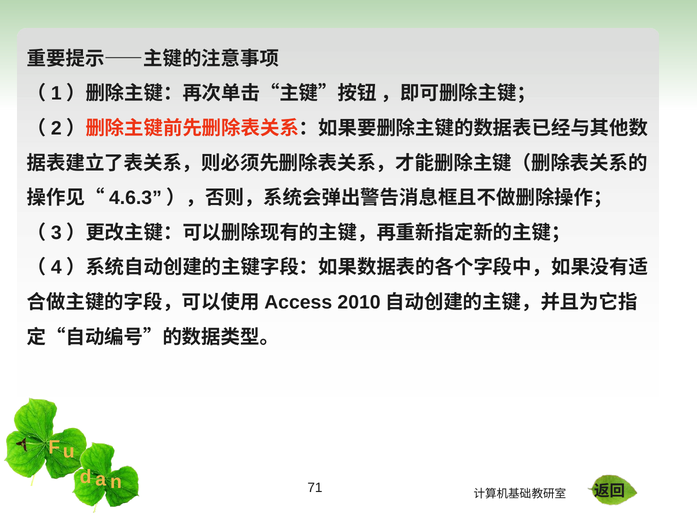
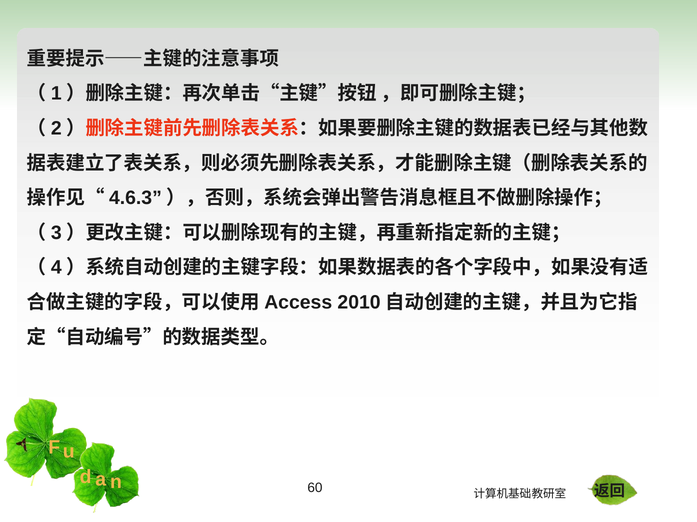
71: 71 -> 60
